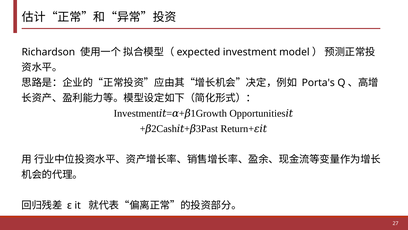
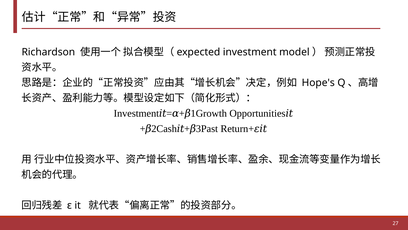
Porta's: Porta's -> Hope's
